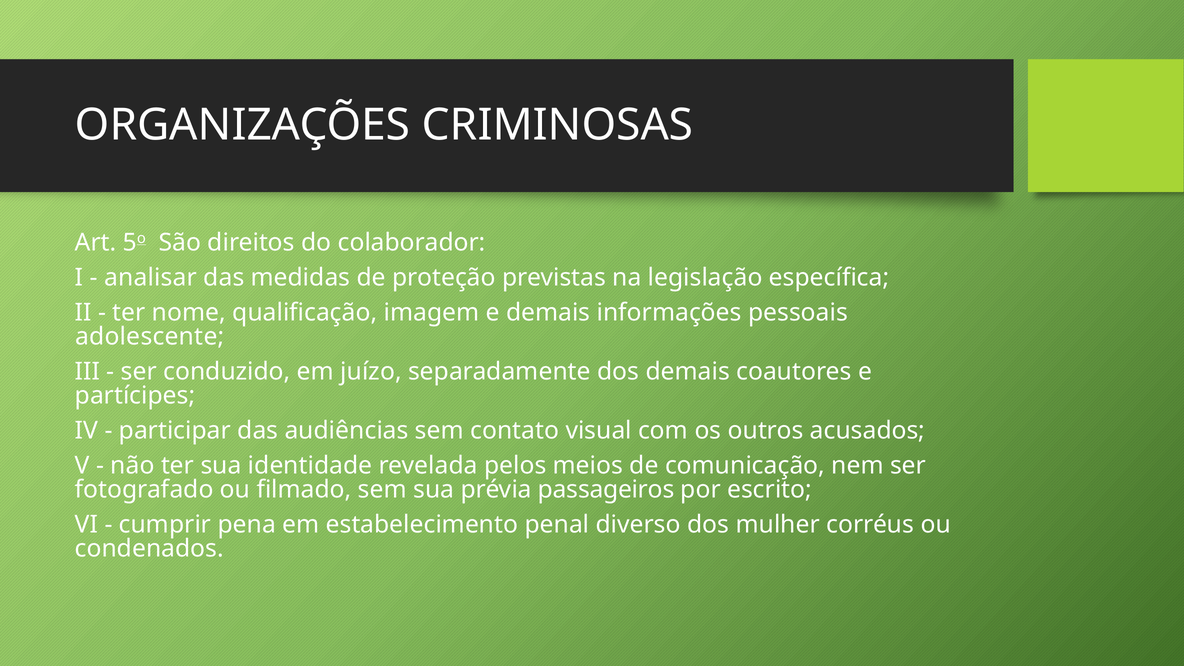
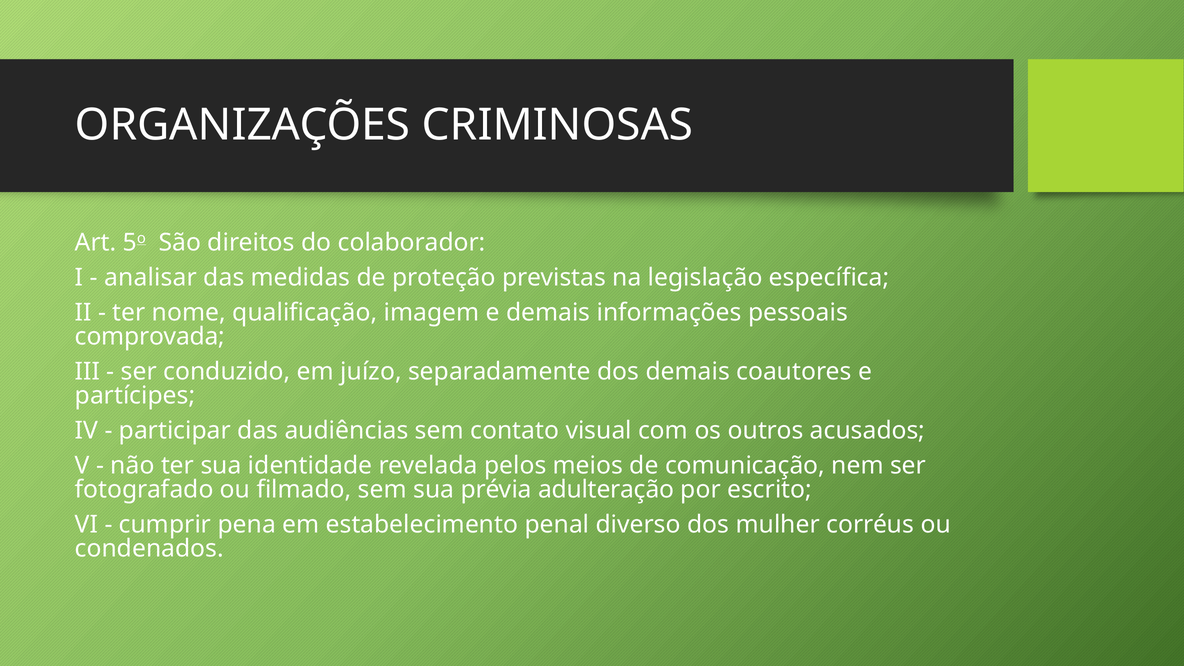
adolescente: adolescente -> comprovada
passageiros: passageiros -> adulteração
